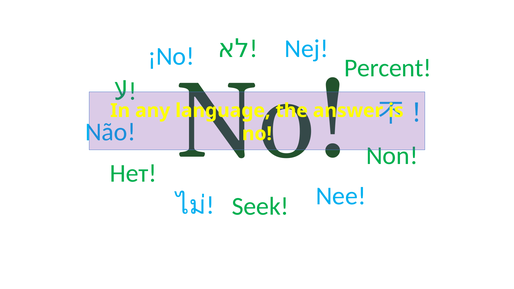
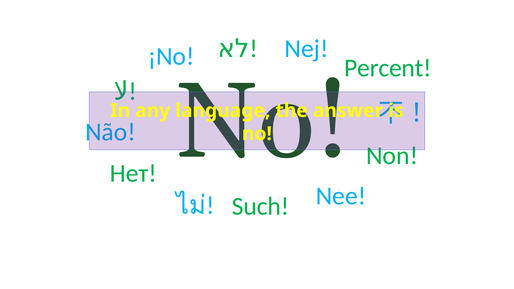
Seek: Seek -> Such
